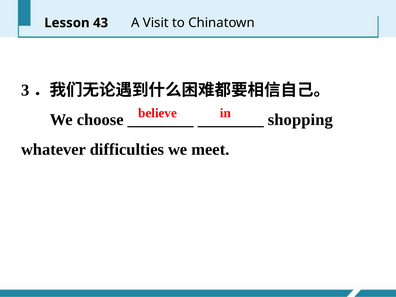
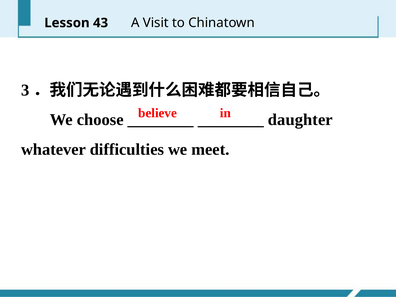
shopping: shopping -> daughter
